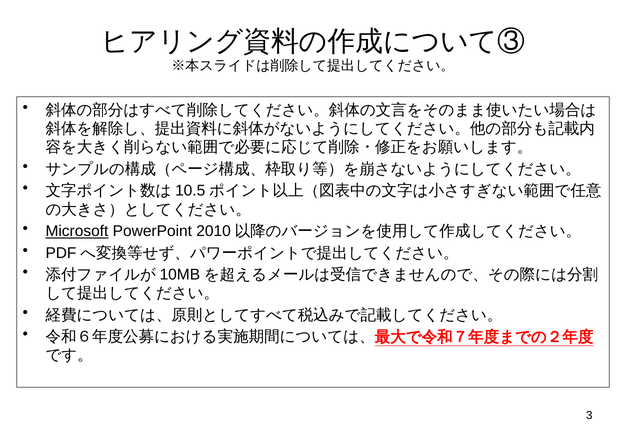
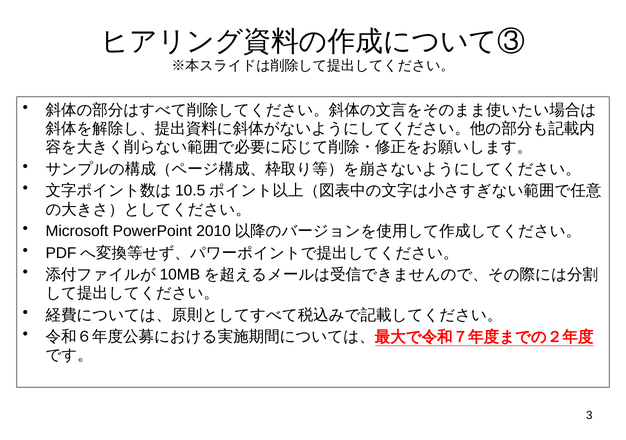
Microsoft underline: present -> none
